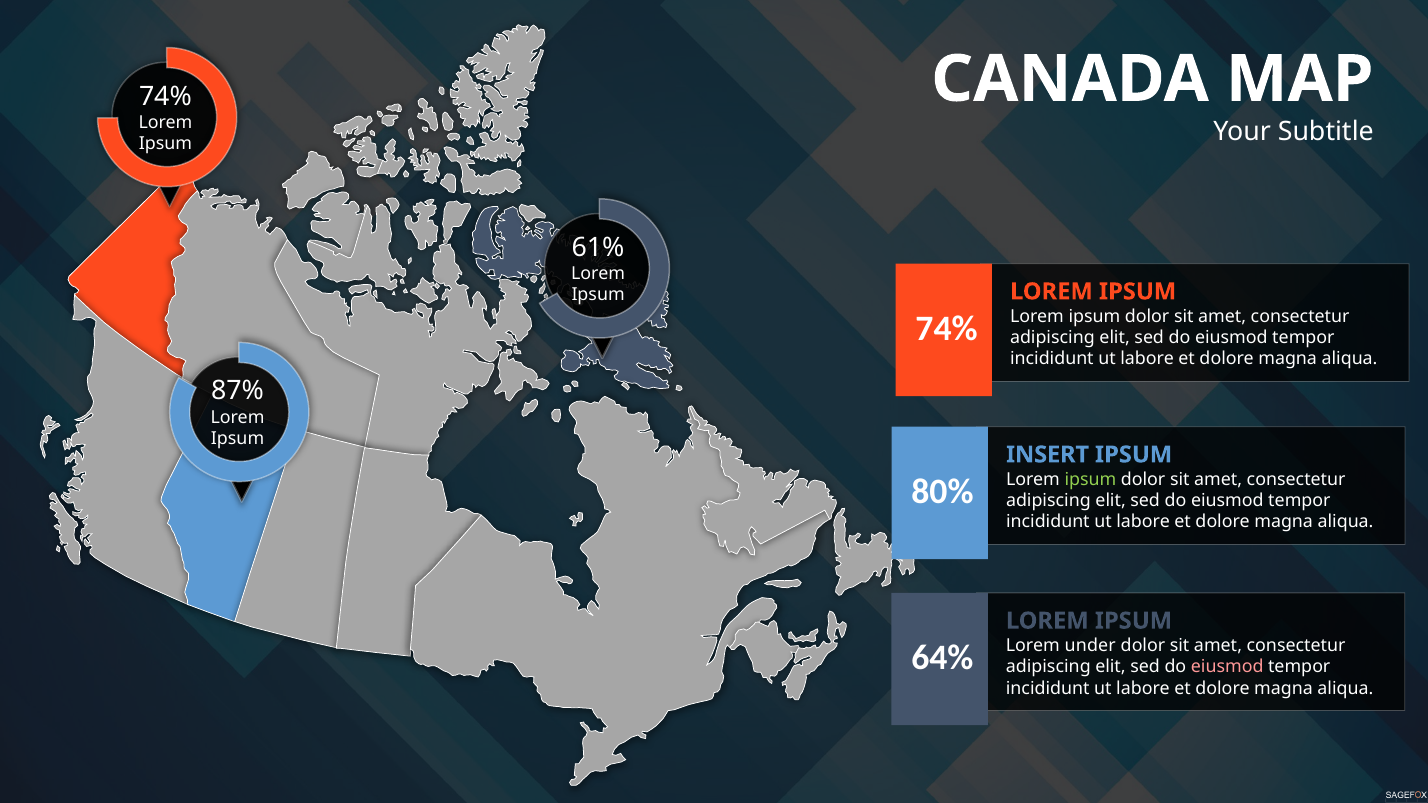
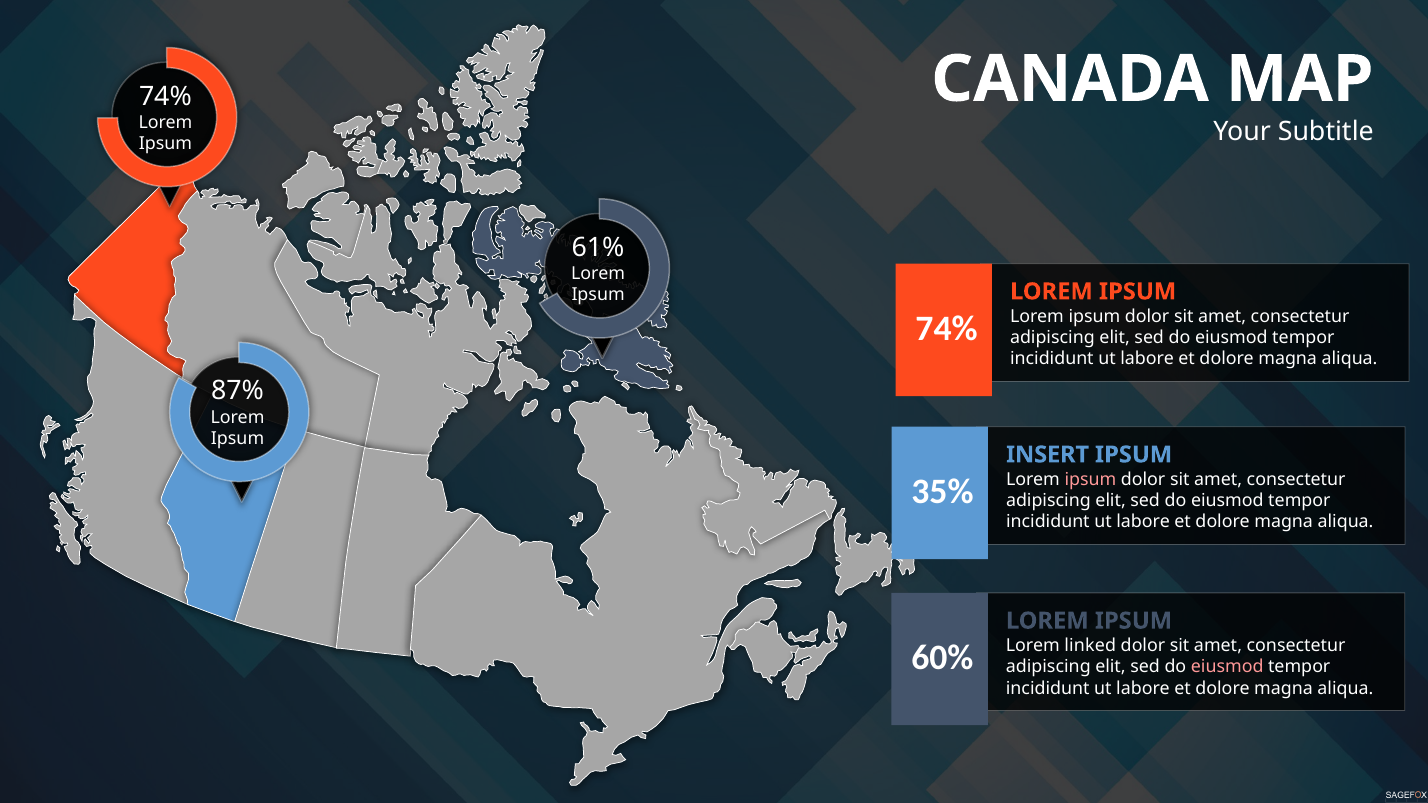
ipsum at (1090, 479) colour: light green -> pink
80%: 80% -> 35%
under: under -> linked
64%: 64% -> 60%
